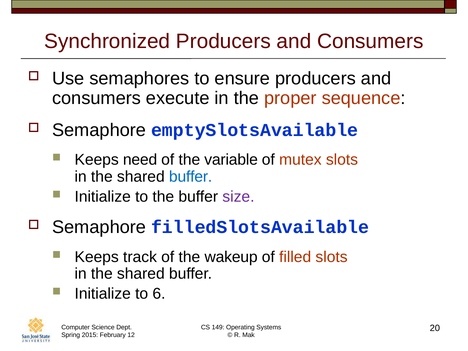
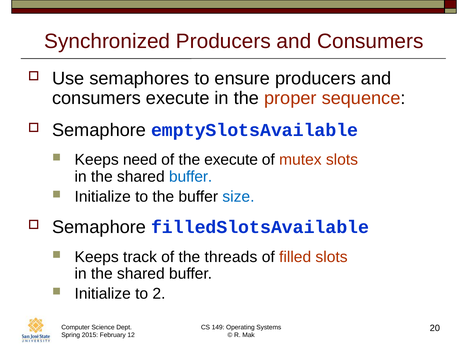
the variable: variable -> execute
size colour: purple -> blue
wakeup: wakeup -> threads
6: 6 -> 2
